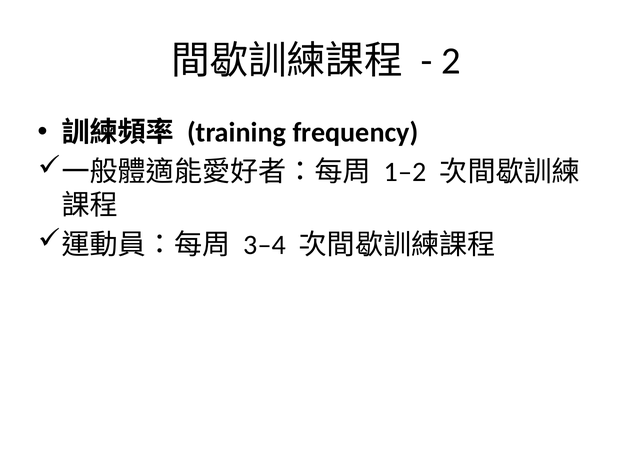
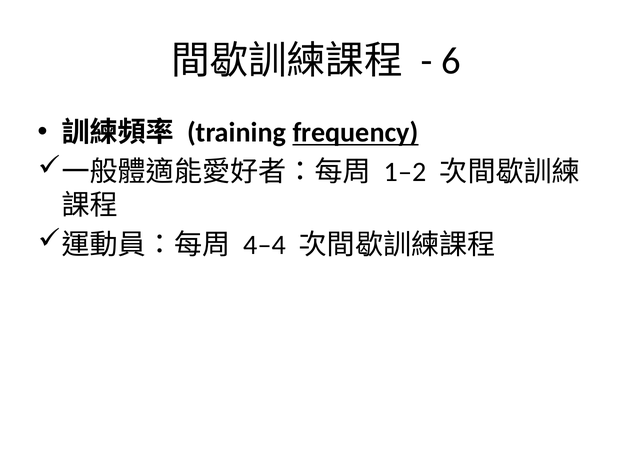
2: 2 -> 6
frequency underline: none -> present
3–4: 3–4 -> 4–4
